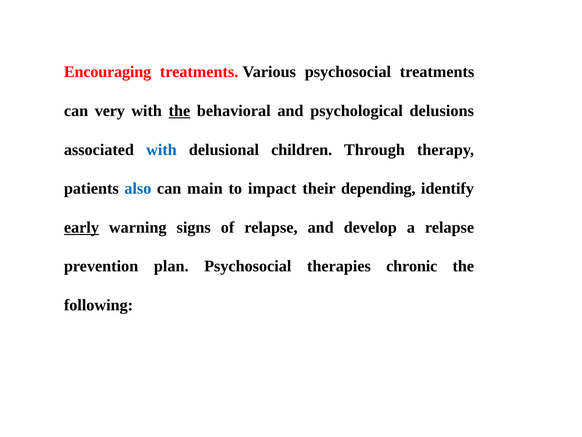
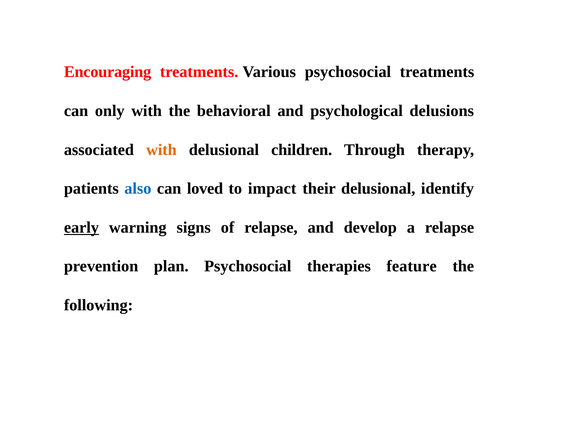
very: very -> only
the at (179, 111) underline: present -> none
with at (161, 150) colour: blue -> orange
main: main -> loved
their depending: depending -> delusional
chronic: chronic -> feature
